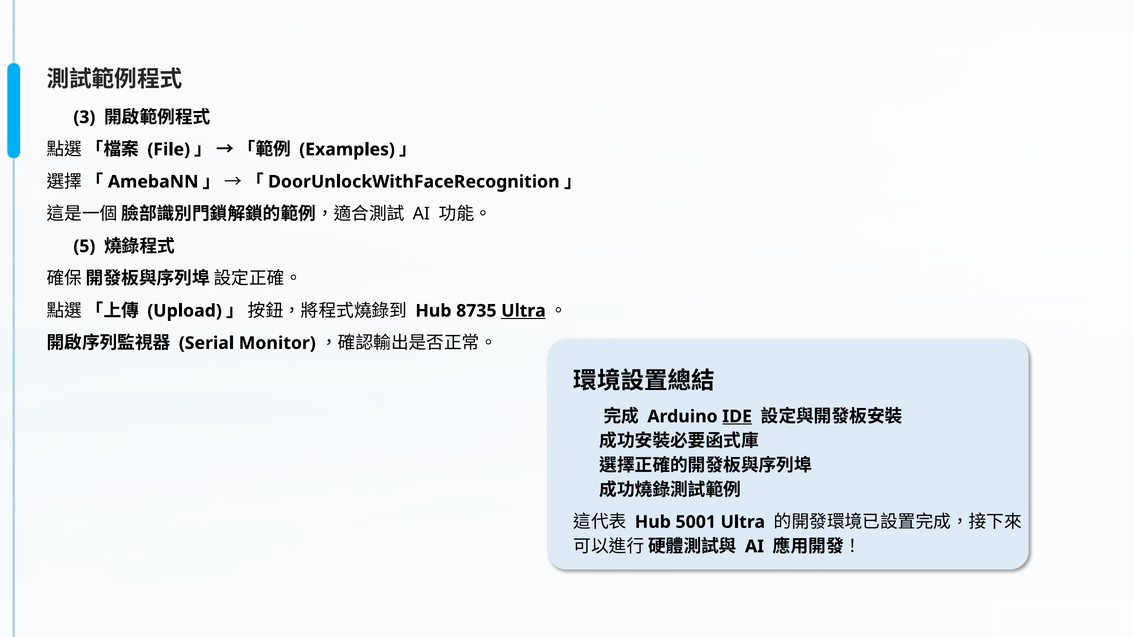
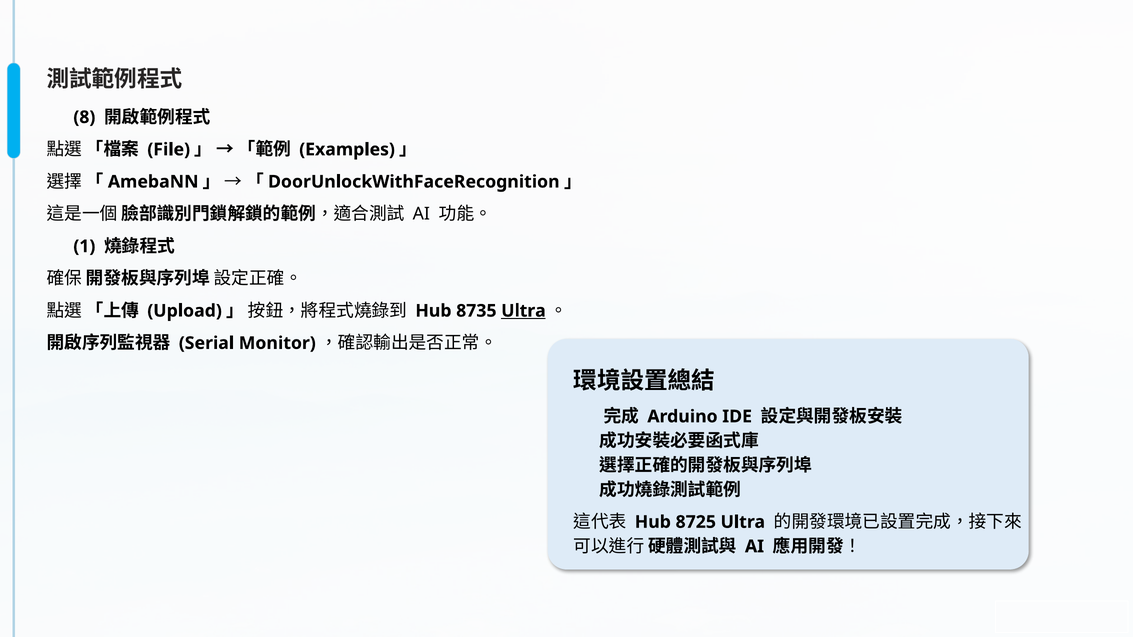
3: 3 -> 8
5: 5 -> 1
IDE underline: present -> none
5001: 5001 -> 8725
